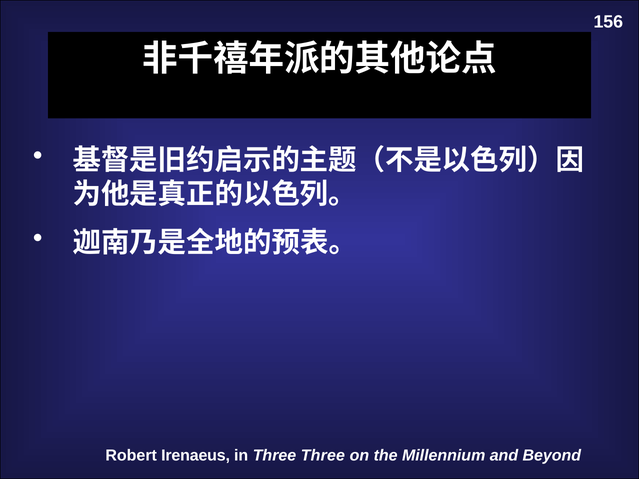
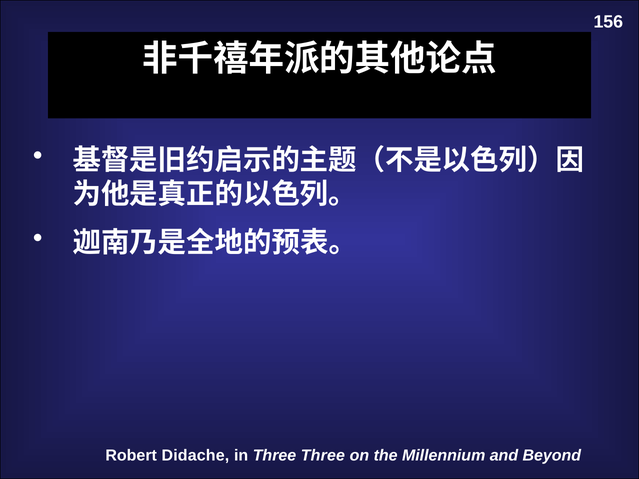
Irenaeus: Irenaeus -> Didache
